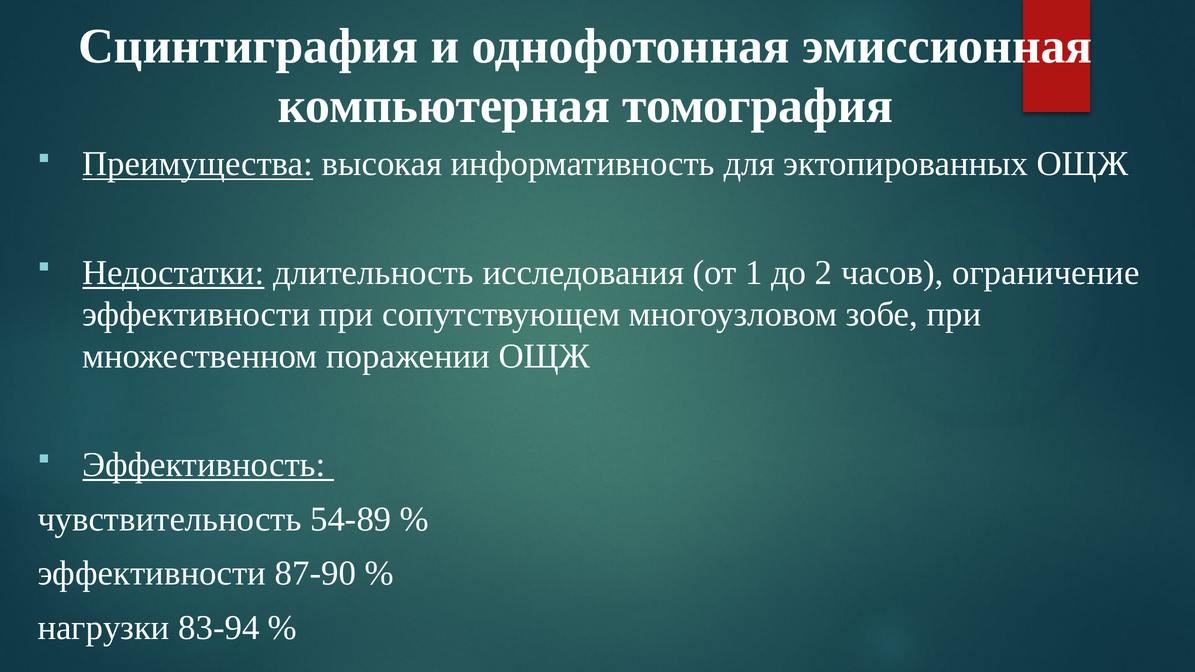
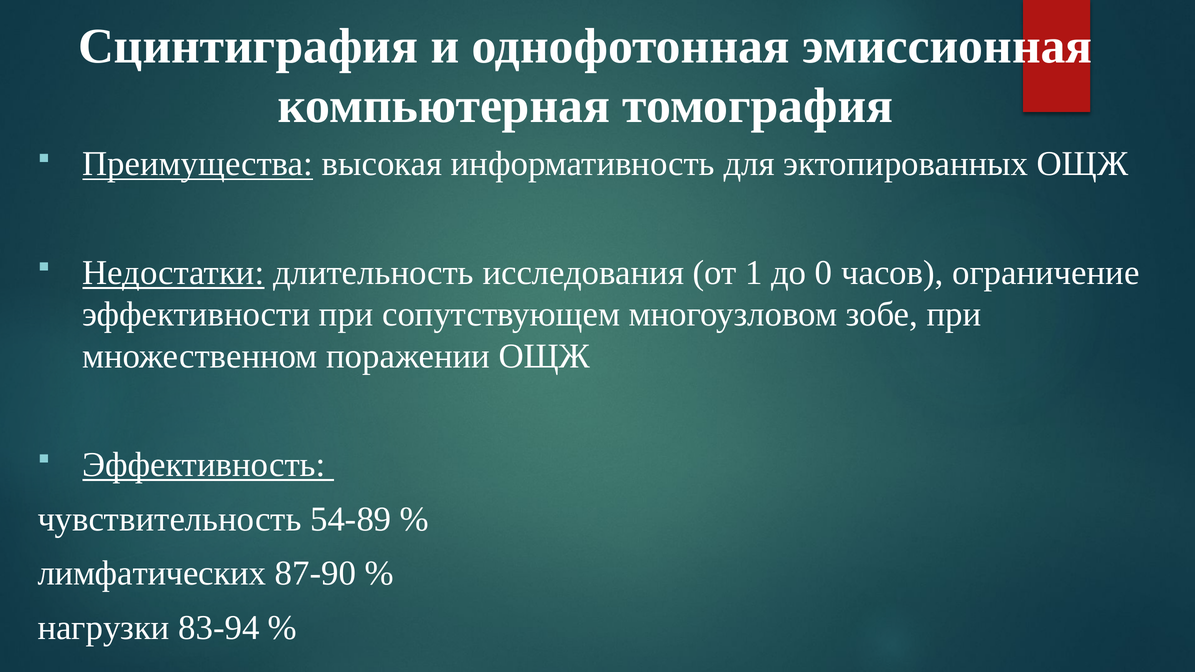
2: 2 -> 0
эффективности at (152, 573): эффективности -> лимфатических
